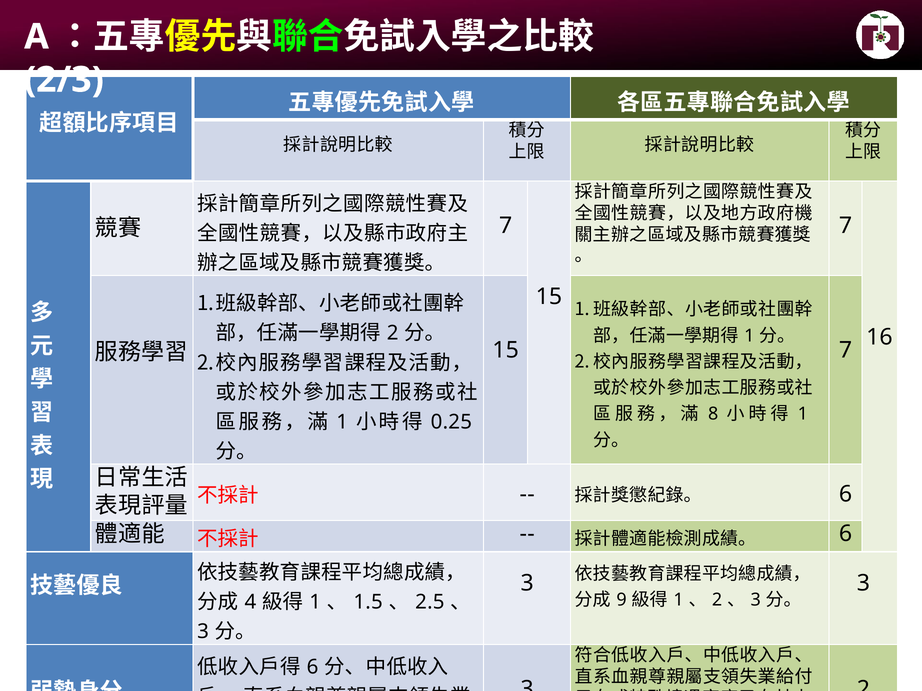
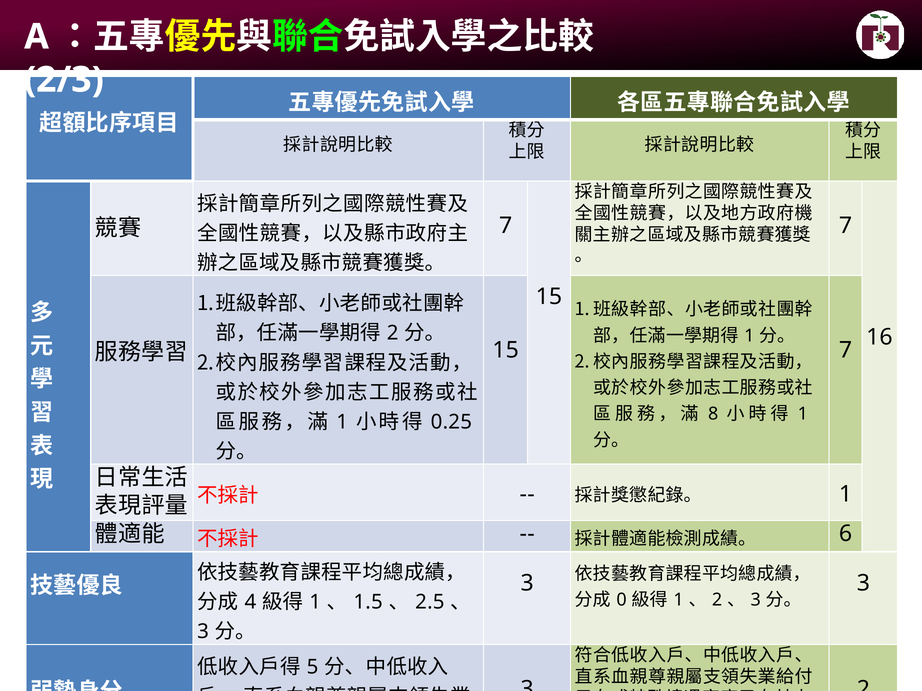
6 at (846, 495): 6 -> 1
9: 9 -> 0
6 at (313, 668): 6 -> 5
